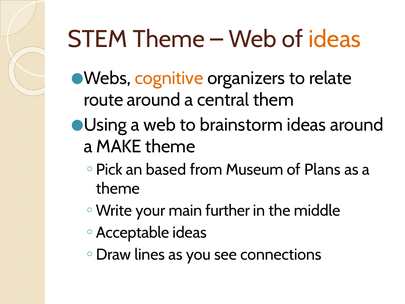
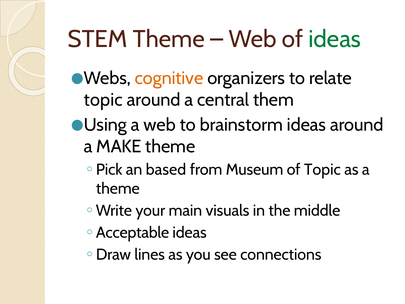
ideas at (335, 39) colour: orange -> green
route at (103, 100): route -> topic
of Plans: Plans -> Topic
further: further -> visuals
